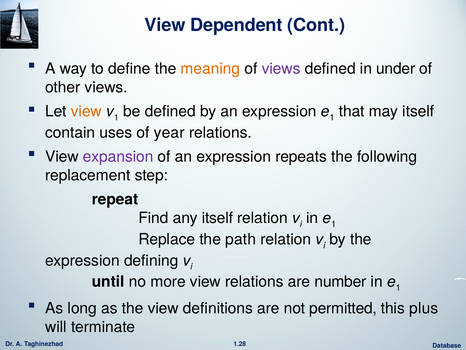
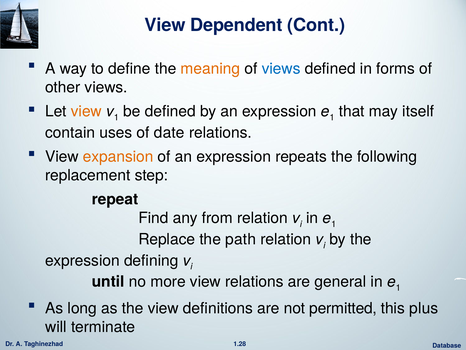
views at (281, 68) colour: purple -> blue
under: under -> forms
year: year -> date
expansion colour: purple -> orange
any itself: itself -> from
number: number -> general
